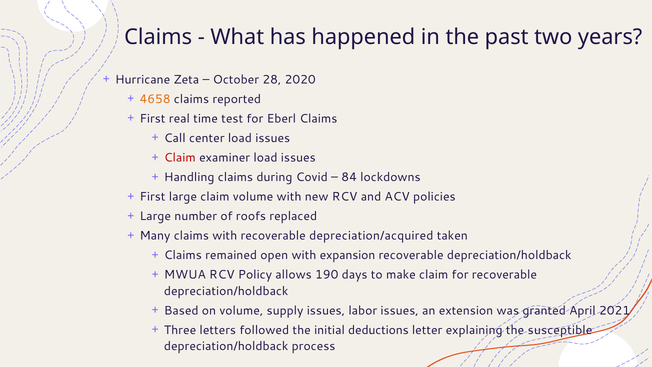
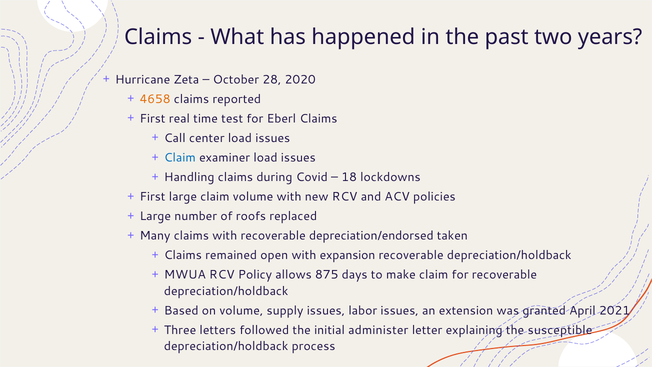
Claim at (180, 158) colour: red -> blue
84: 84 -> 18
depreciation/acquired: depreciation/acquired -> depreciation/endorsed
190: 190 -> 875
deductions: deductions -> administer
